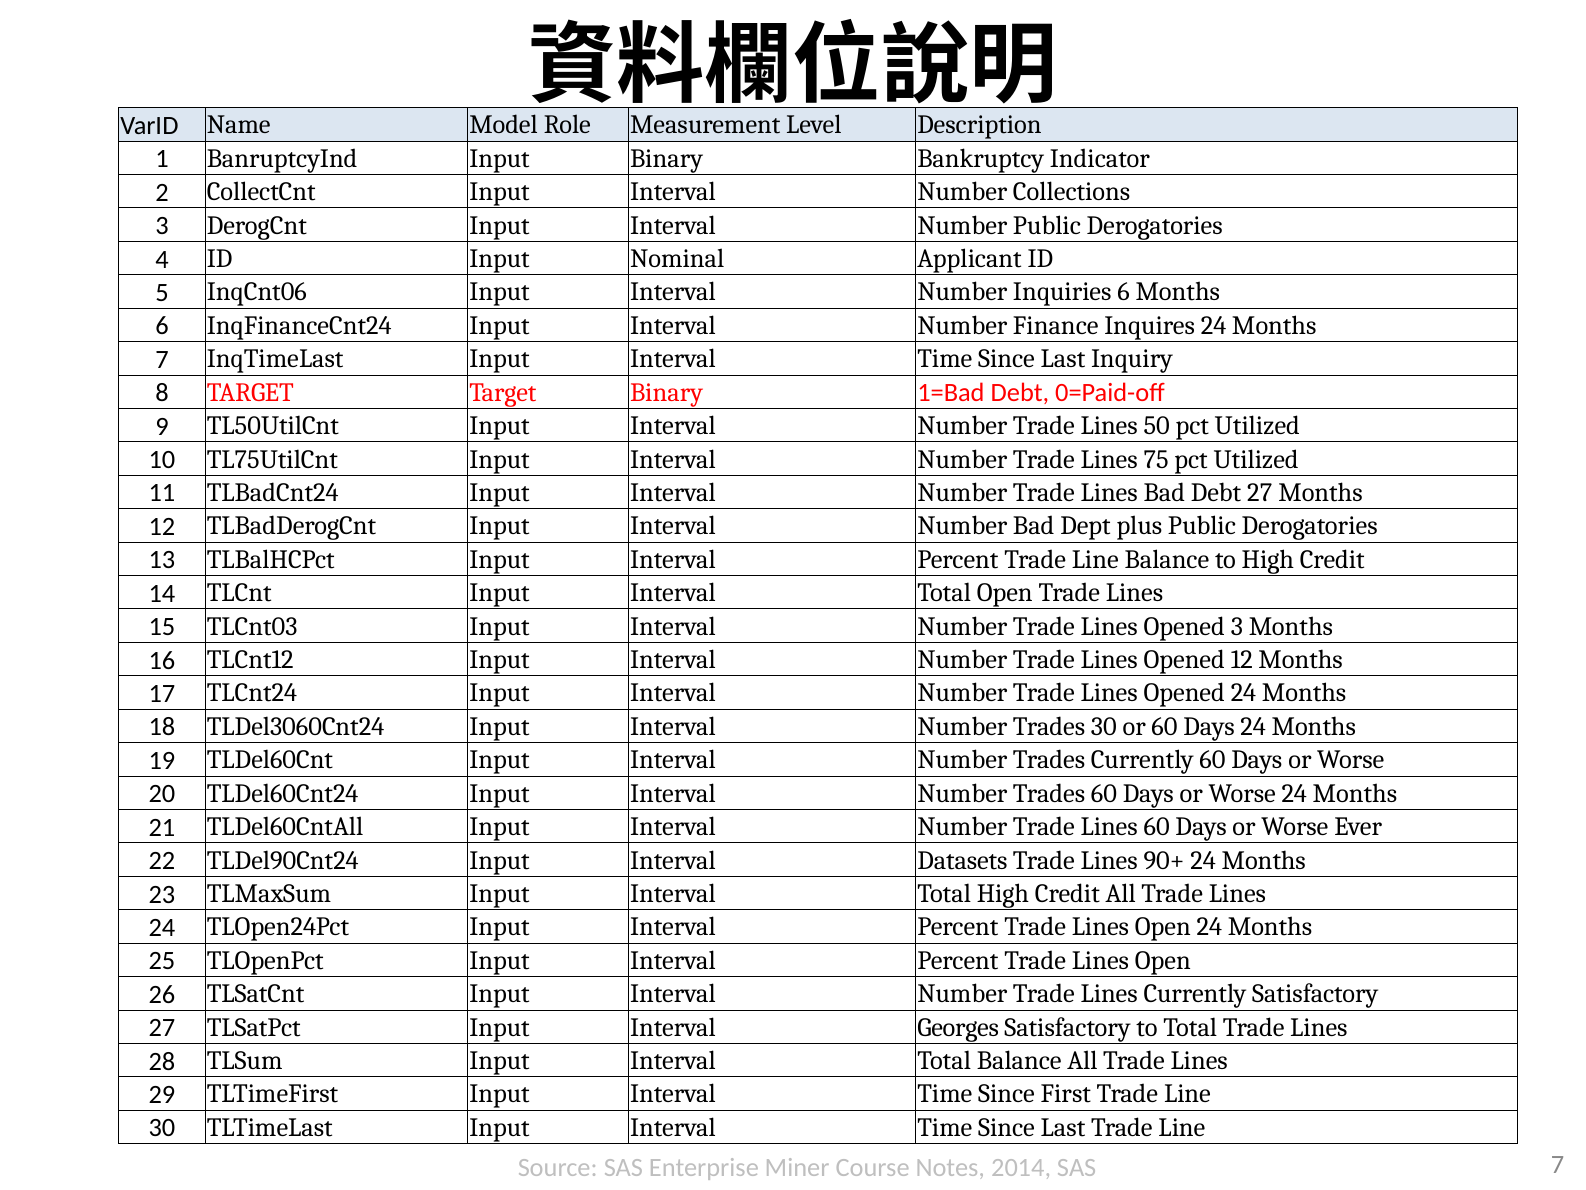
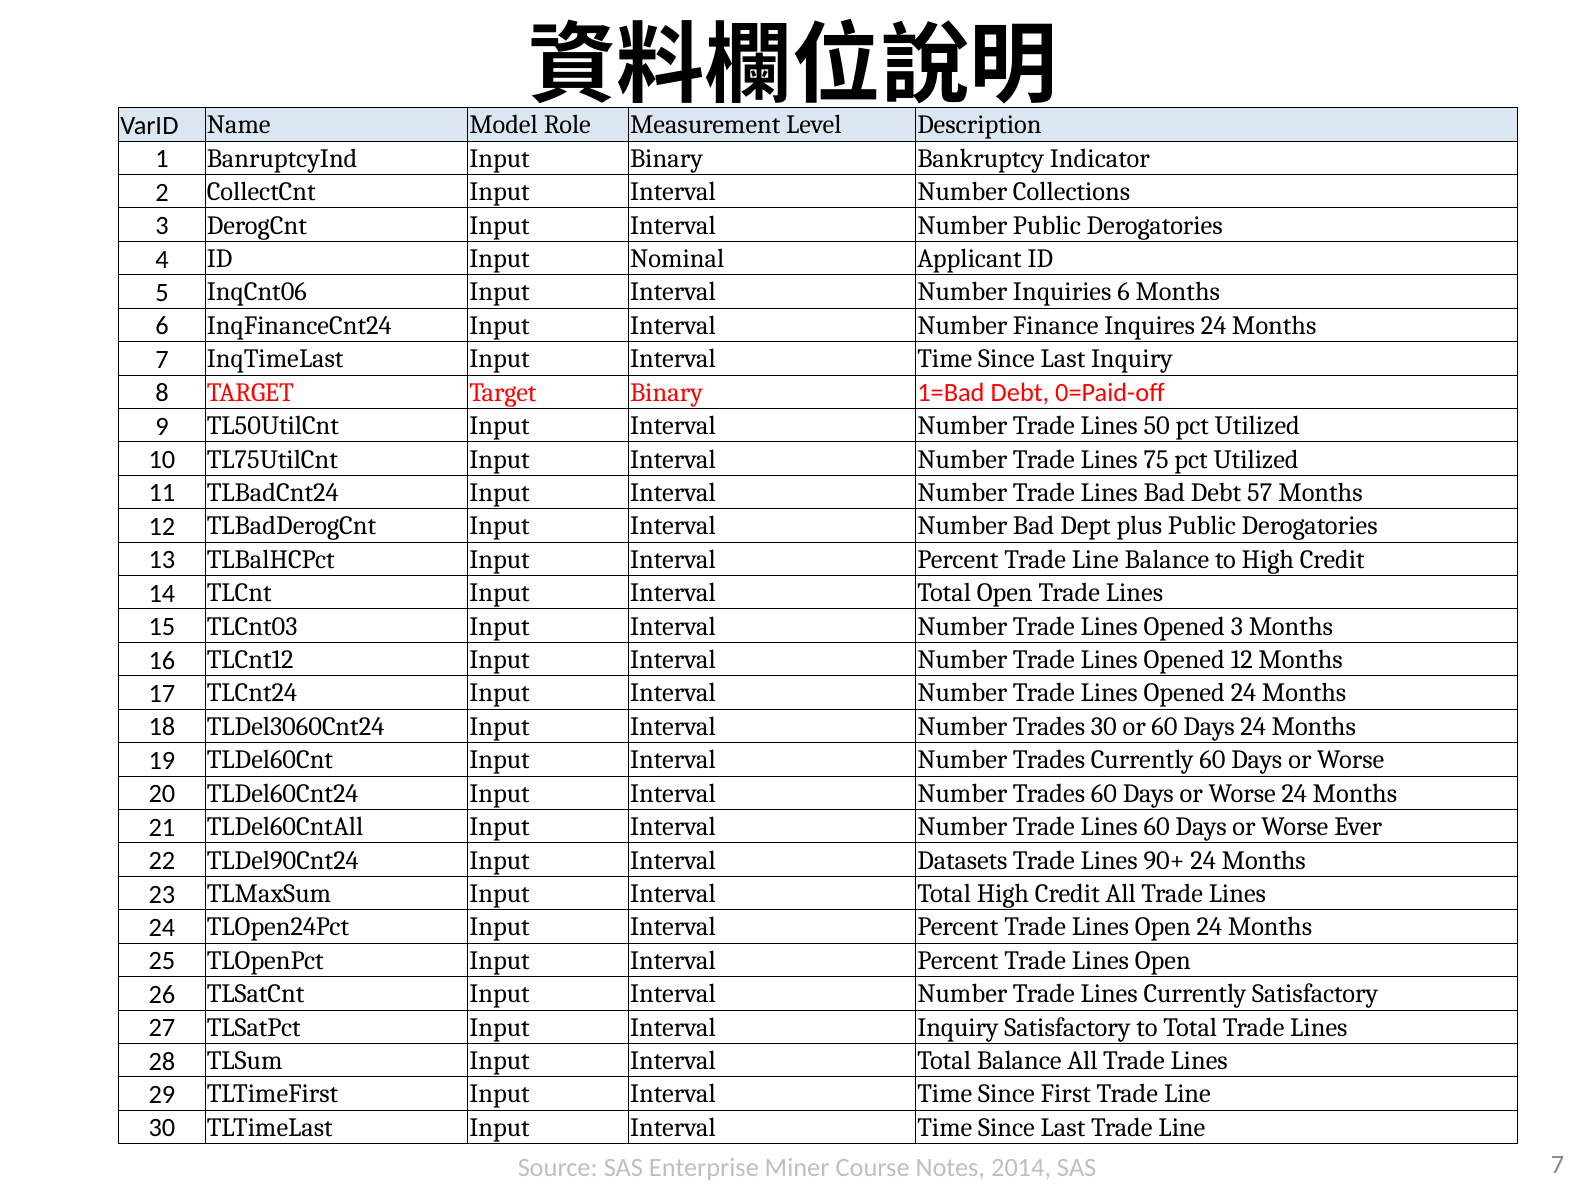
Debt 27: 27 -> 57
Interval Georges: Georges -> Inquiry
